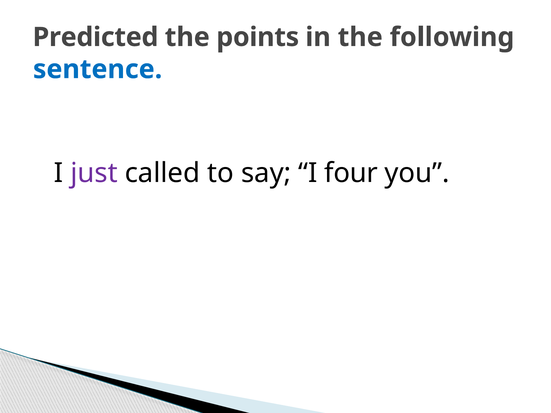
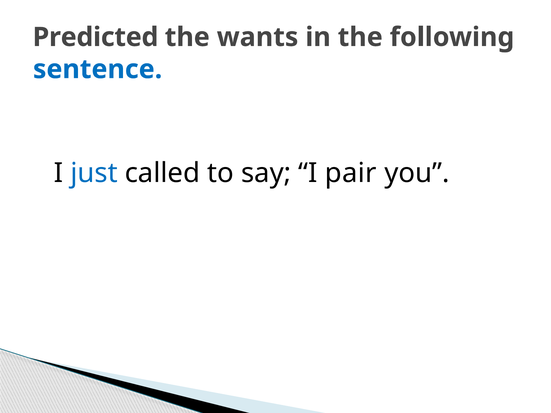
points: points -> wants
just colour: purple -> blue
four: four -> pair
